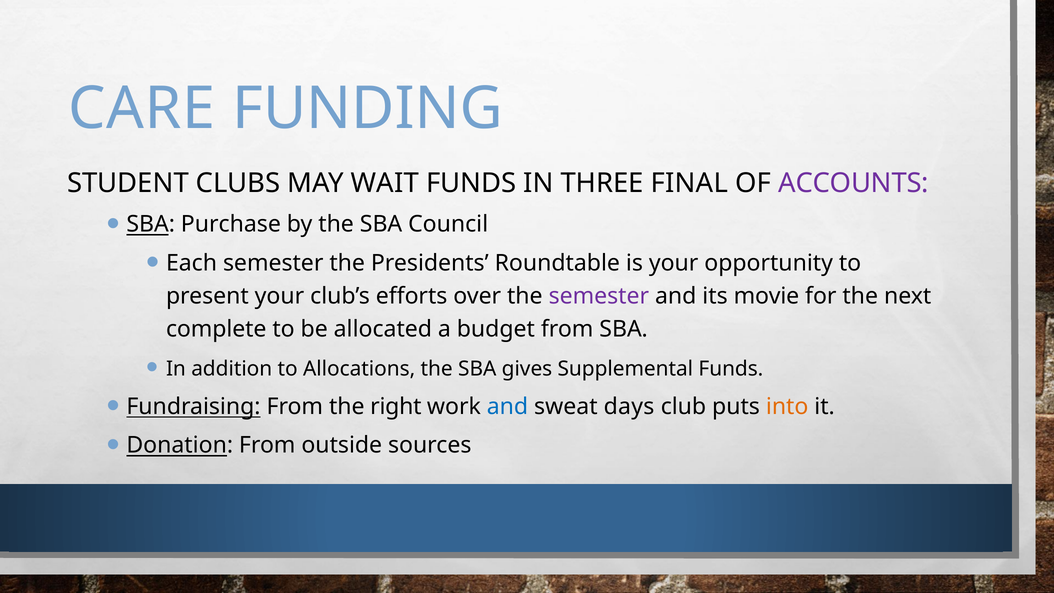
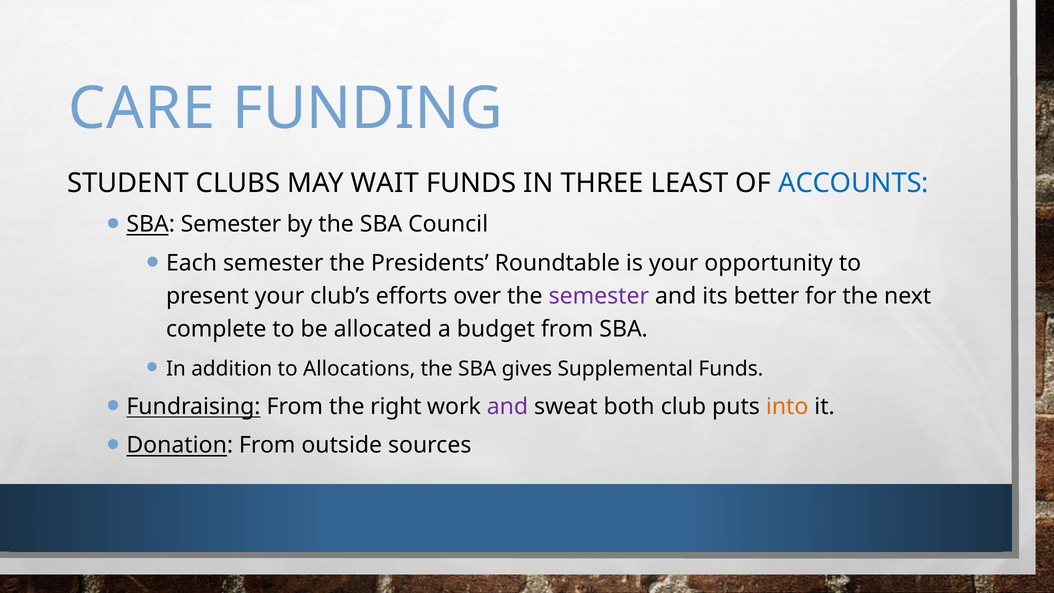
FINAL: FINAL -> LEAST
ACCOUNTS colour: purple -> blue
SBA Purchase: Purchase -> Semester
movie: movie -> better
and at (507, 407) colour: blue -> purple
days: days -> both
